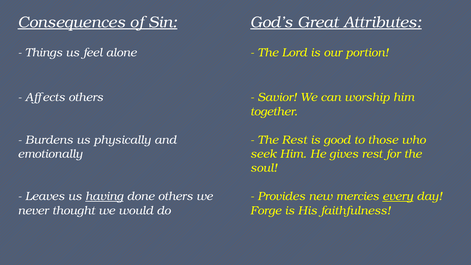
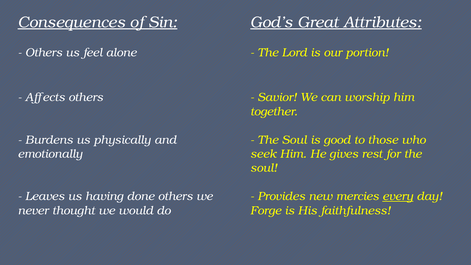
Things at (44, 53): Things -> Others
Rest at (294, 140): Rest -> Soul
having underline: present -> none
